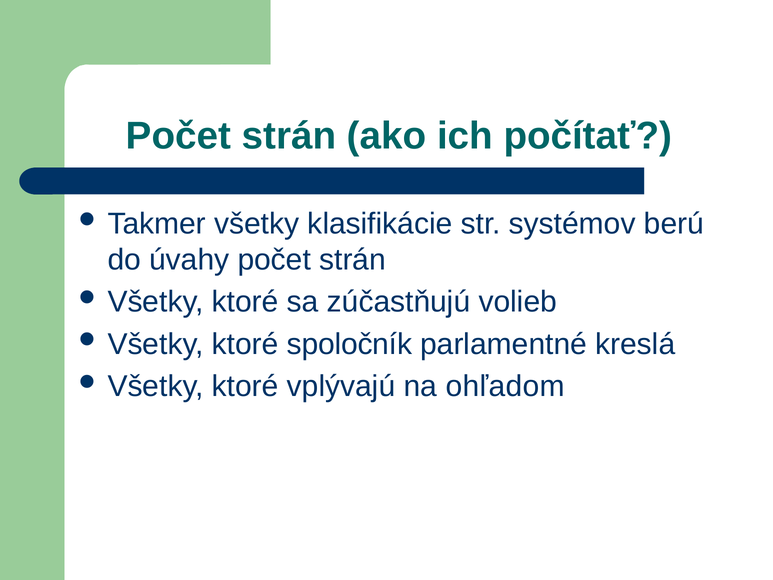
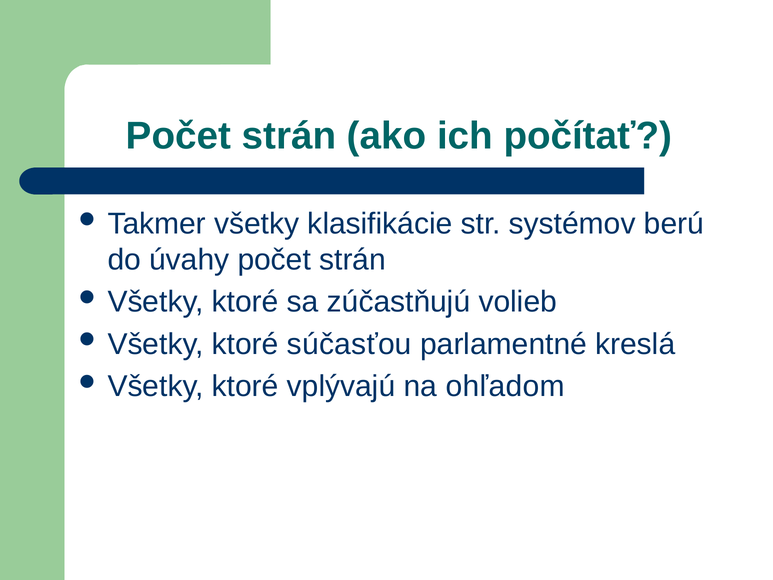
spoločník: spoločník -> súčasťou
